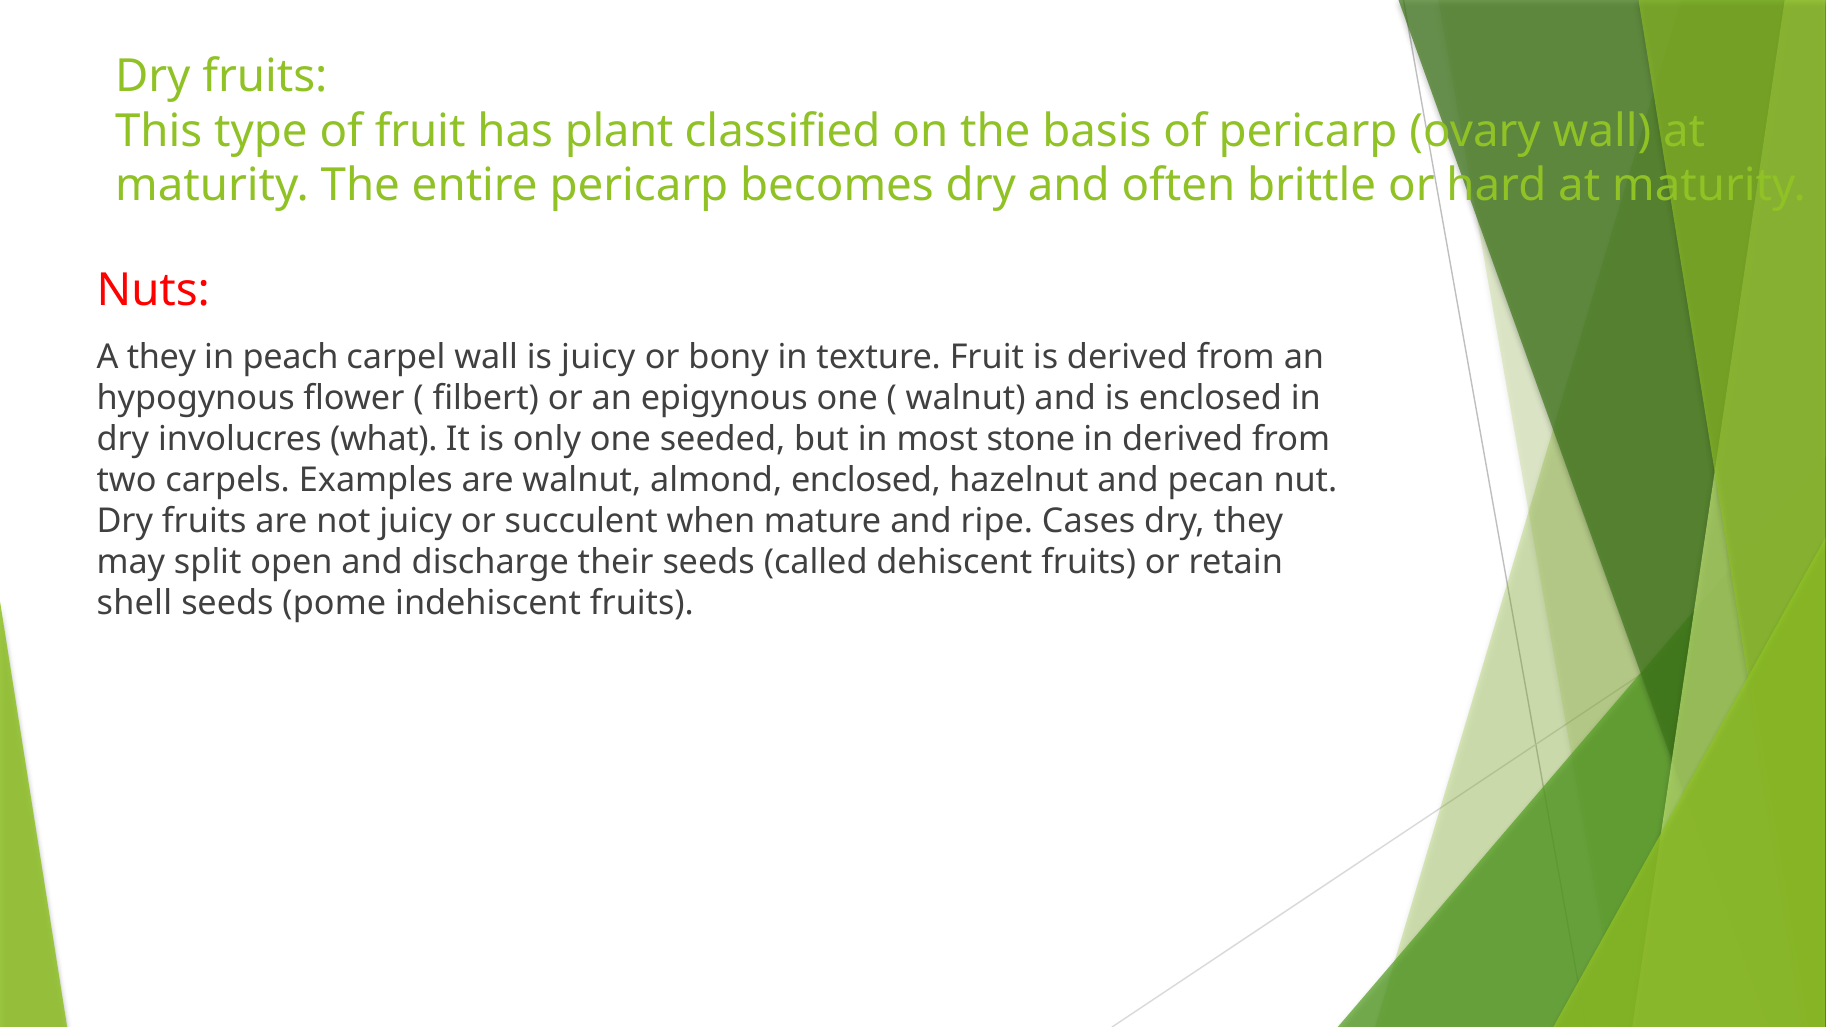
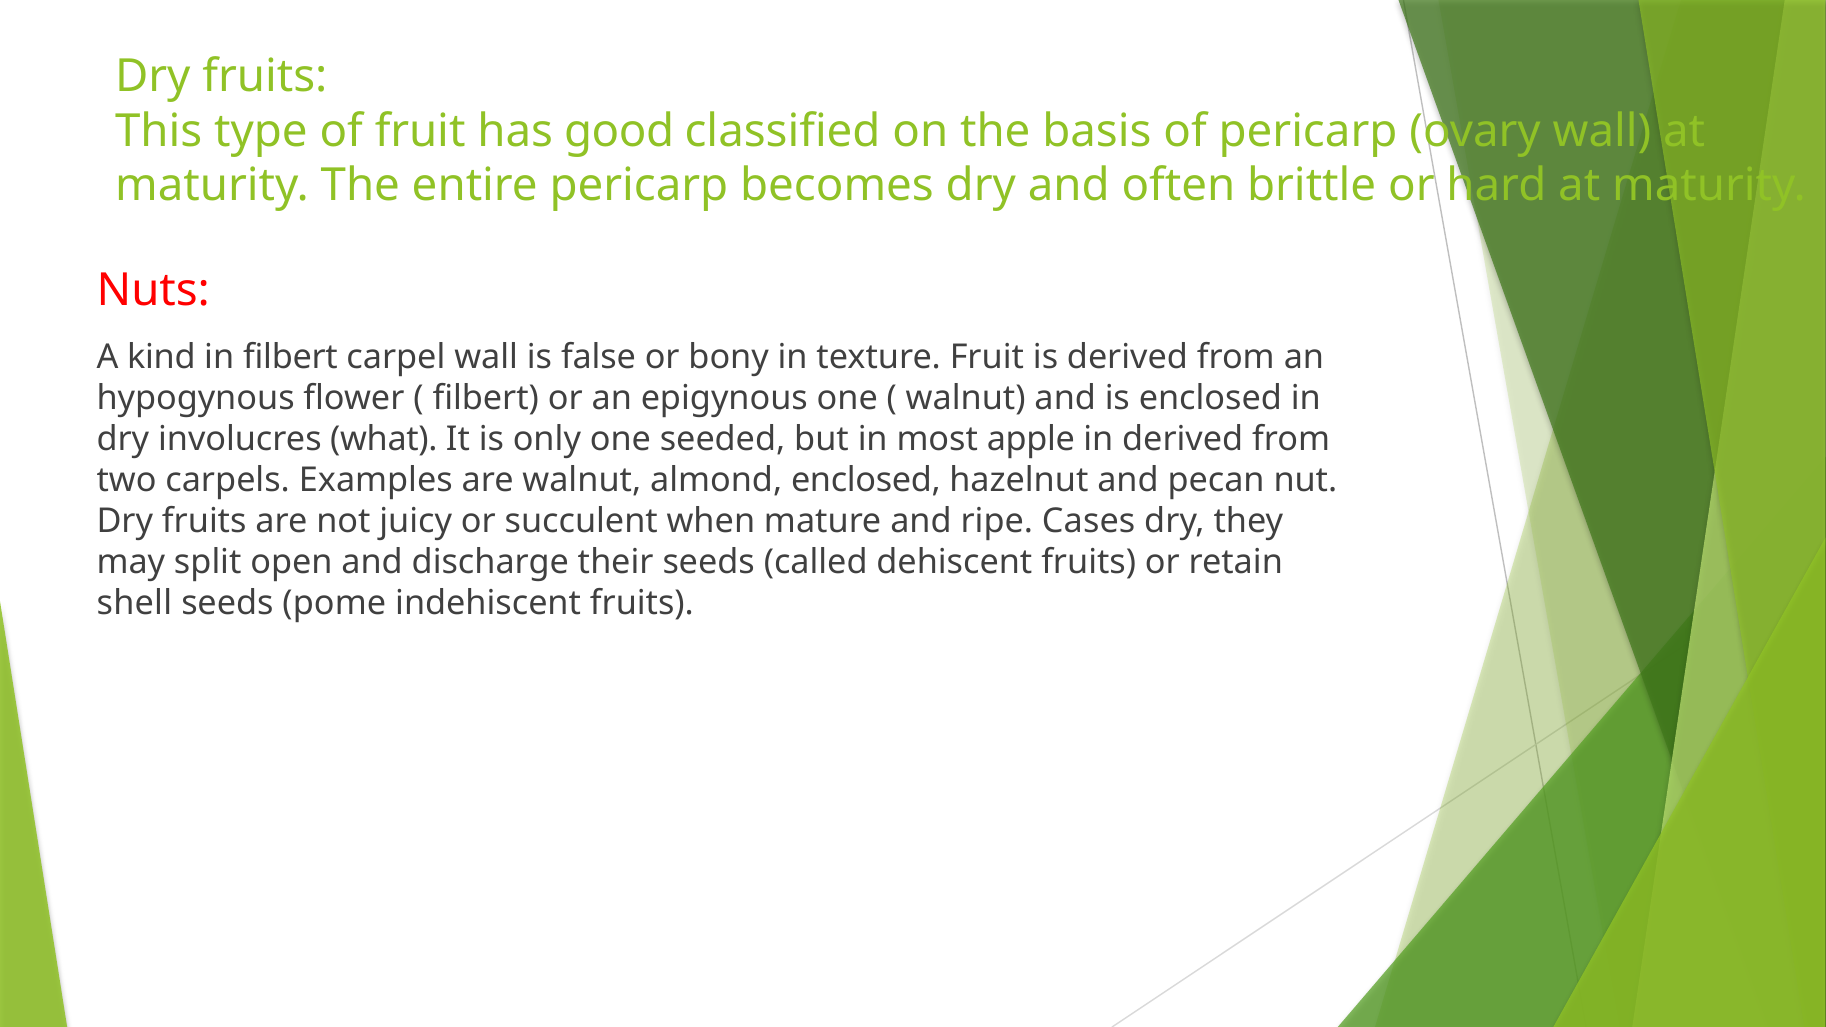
plant: plant -> good
A they: they -> kind
in peach: peach -> filbert
is juicy: juicy -> false
stone: stone -> apple
